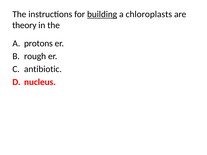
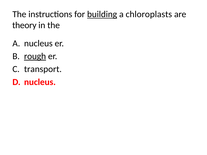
A protons: protons -> nucleus
rough underline: none -> present
antibiotic: antibiotic -> transport
